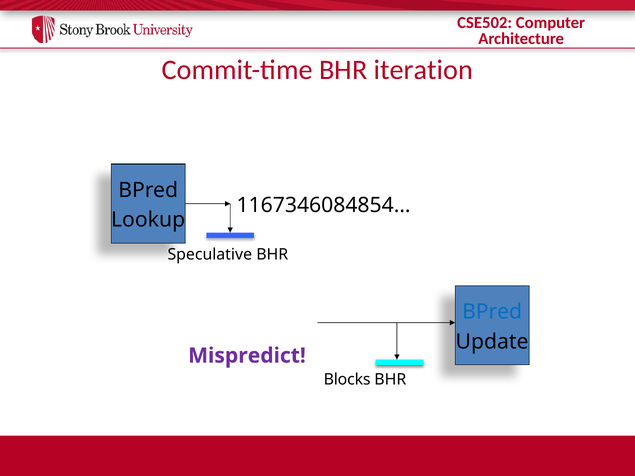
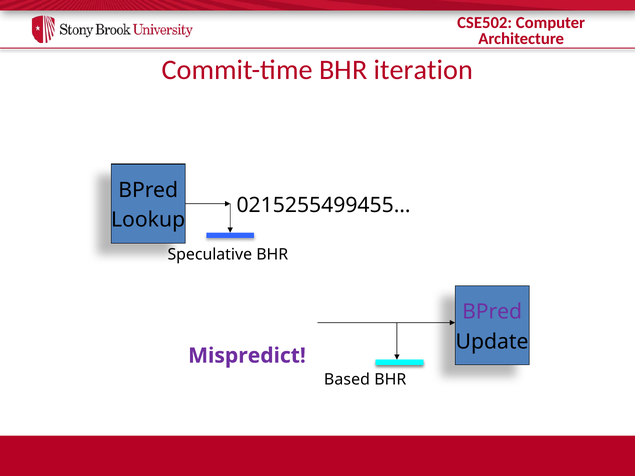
1167346084854…: 1167346084854… -> 0215255499455…
BPred at (492, 312) colour: blue -> purple
Blocks: Blocks -> Based
